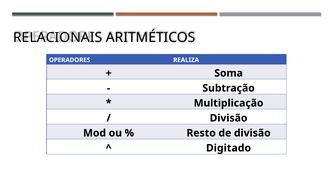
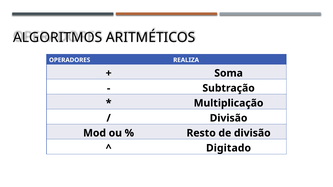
RELACIONAIS: RELACIONAIS -> ALGORITMOS
